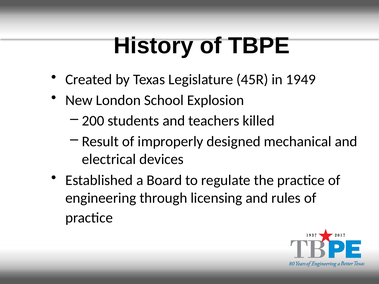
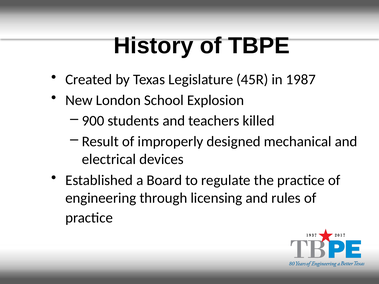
1949: 1949 -> 1987
200: 200 -> 900
